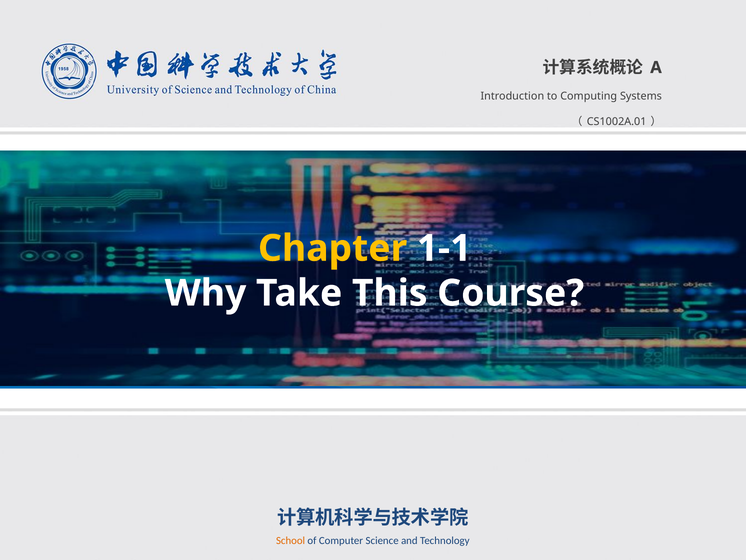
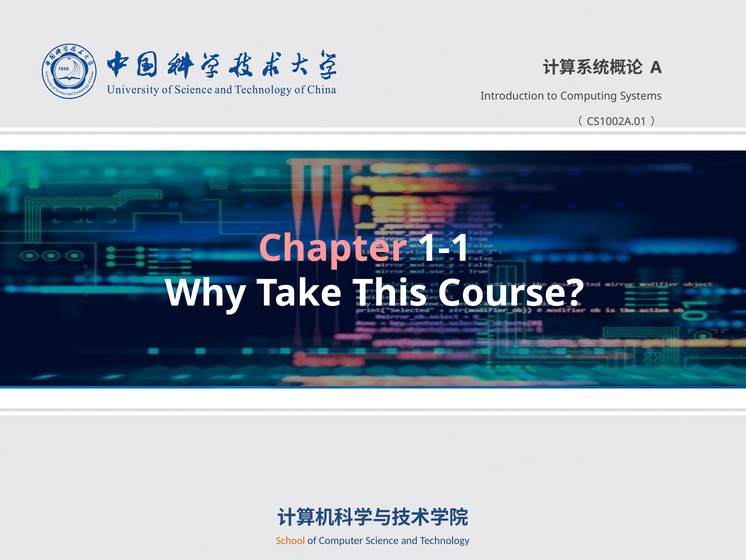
Chapter colour: yellow -> pink
